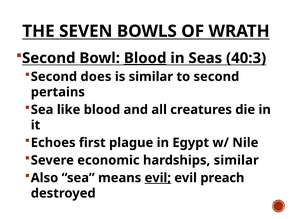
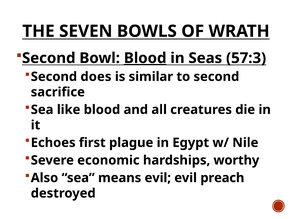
40:3: 40:3 -> 57:3
pertains: pertains -> sacrifice
hardships similar: similar -> worthy
evil at (158, 178) underline: present -> none
